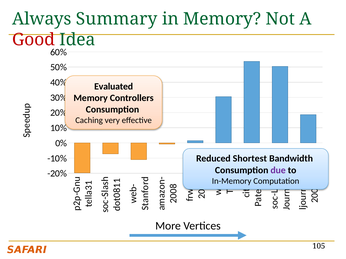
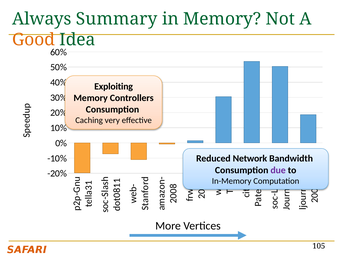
Good colour: red -> orange
Evaluated: Evaluated -> Exploiting
Shortest: Shortest -> Network
